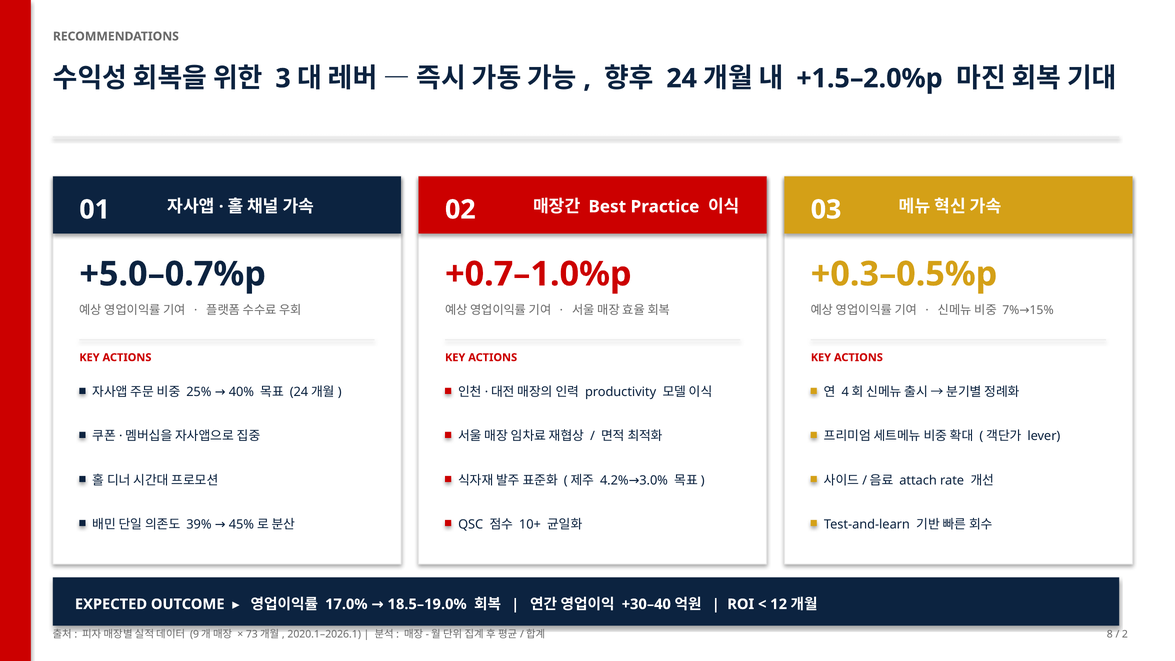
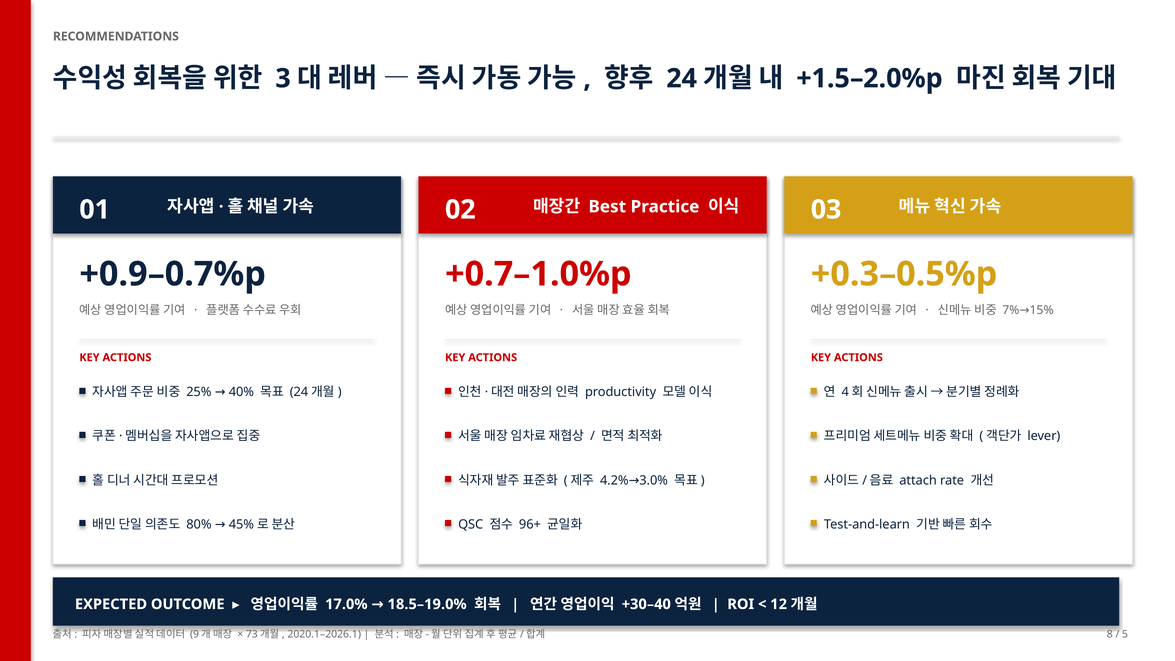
+5.0–0.7%p: +5.0–0.7%p -> +0.9–0.7%p
39%: 39% -> 80%
10+: 10+ -> 96+
2: 2 -> 5
